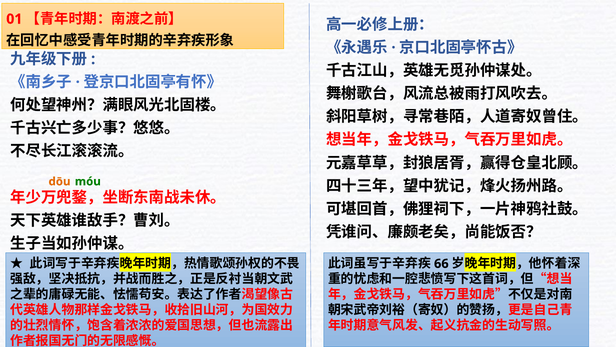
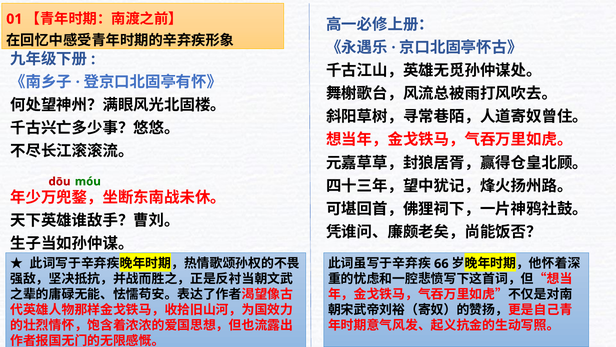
dōu colour: orange -> red
